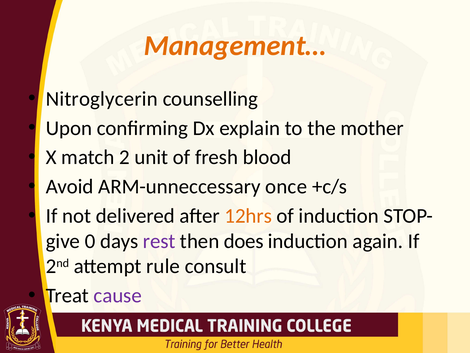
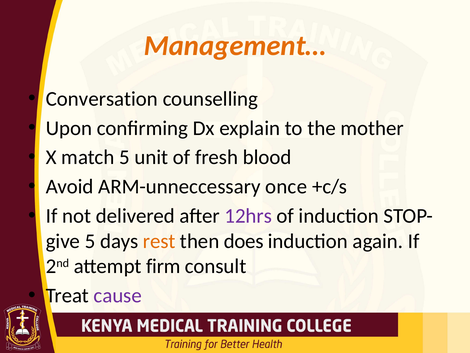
Nitroglycerin: Nitroglycerin -> Conversation
match 2: 2 -> 5
12hrs colour: orange -> purple
0 at (90, 241): 0 -> 5
rest colour: purple -> orange
rule: rule -> firm
